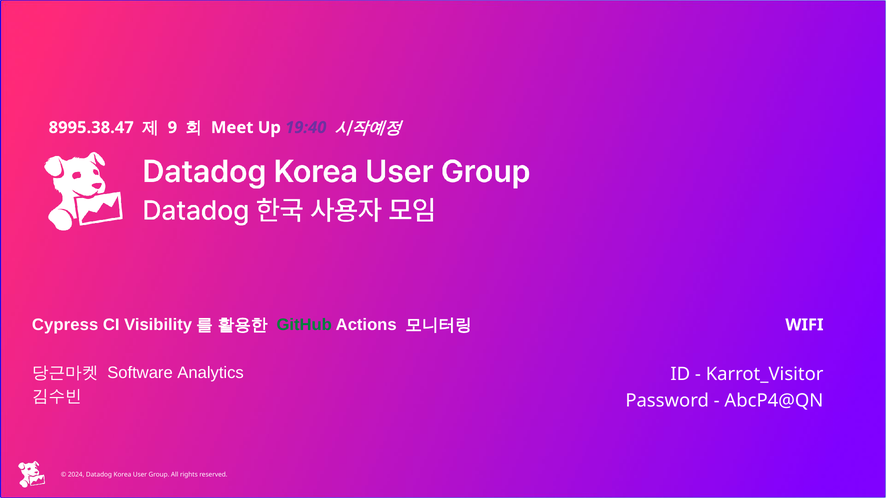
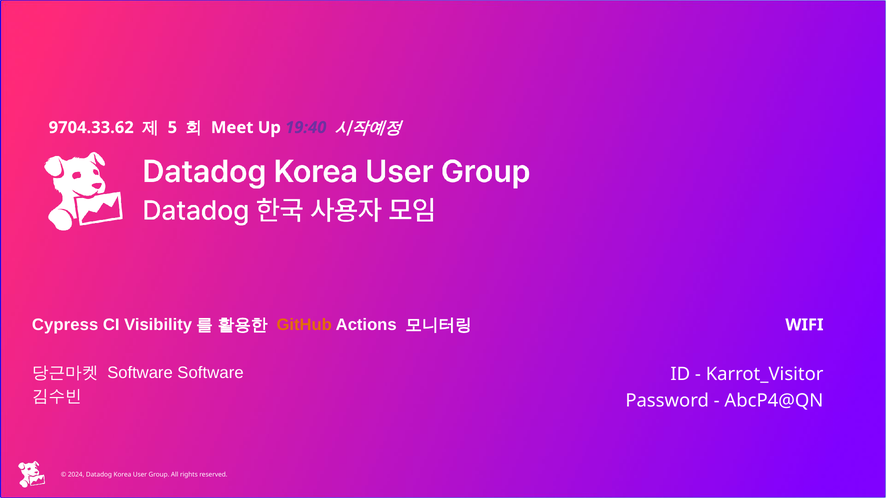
8995.38.47: 8995.38.47 -> 9704.33.62
9: 9 -> 5
GitHub colour: green -> orange
Software Analytics: Analytics -> Software
